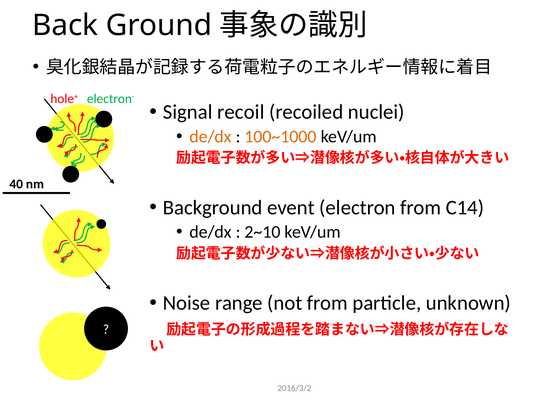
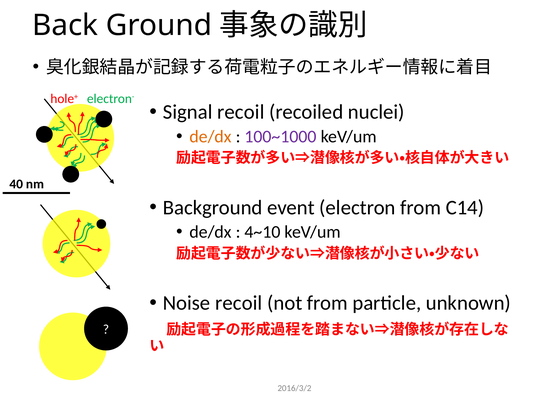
100~1000 colour: orange -> purple
2~10: 2~10 -> 4~10
Noise range: range -> recoil
